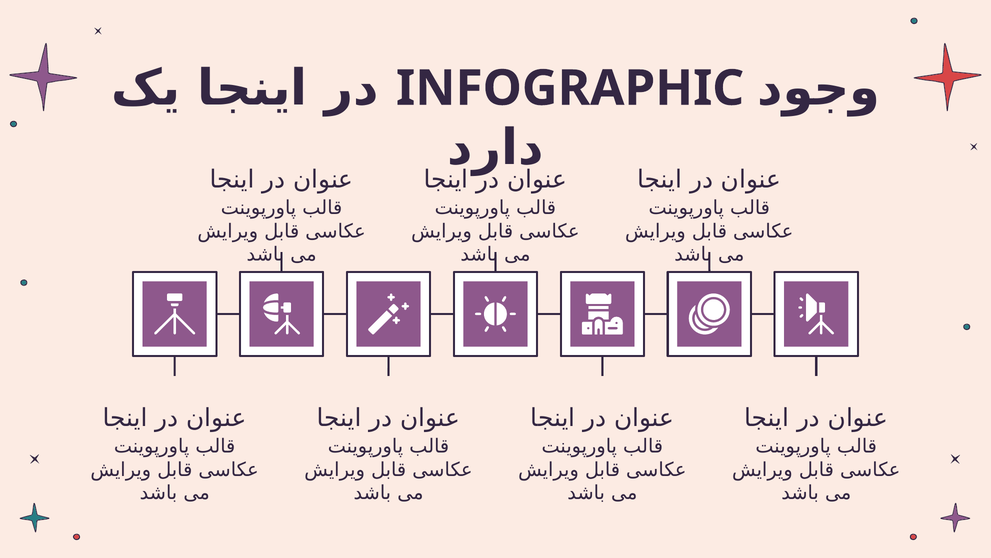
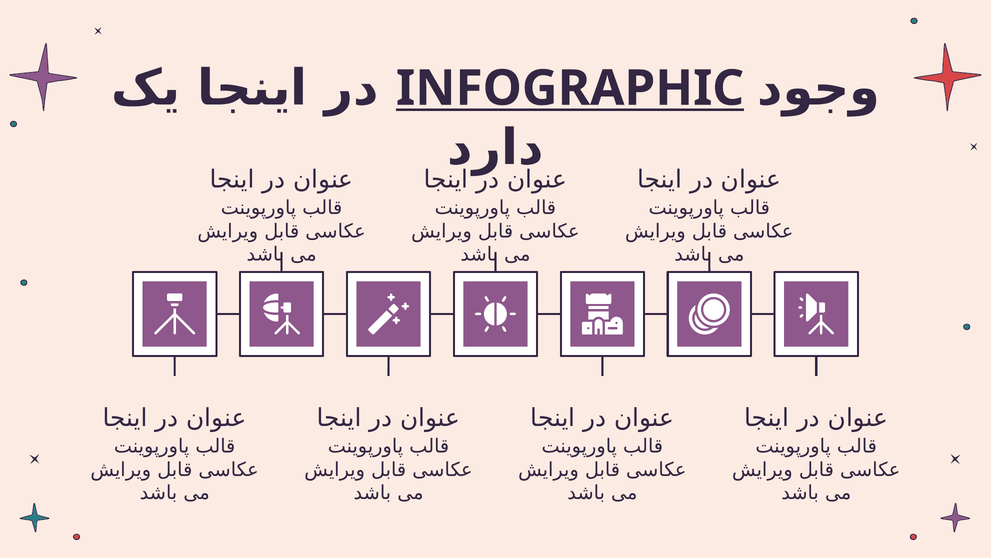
INFOGRAPHIC underline: none -> present
